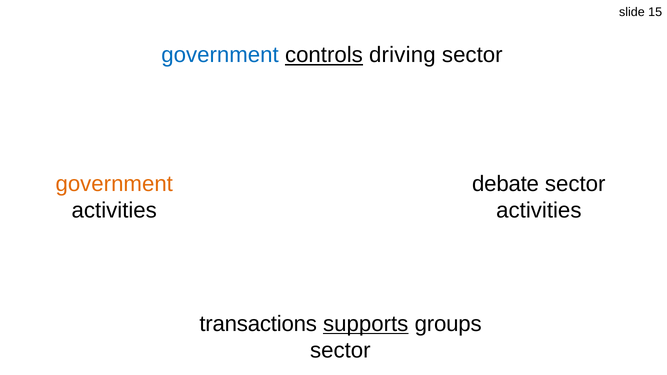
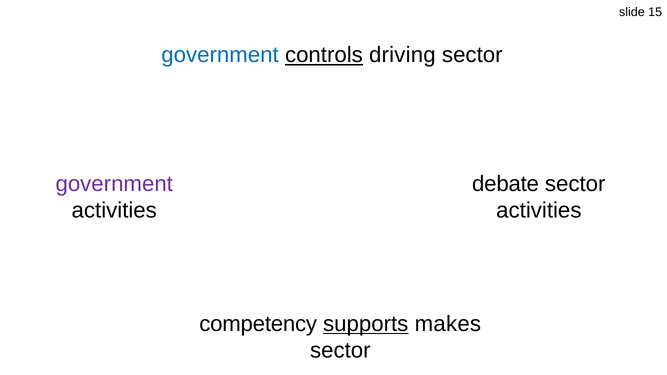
government at (114, 184) colour: orange -> purple
transactions: transactions -> competency
groups: groups -> makes
